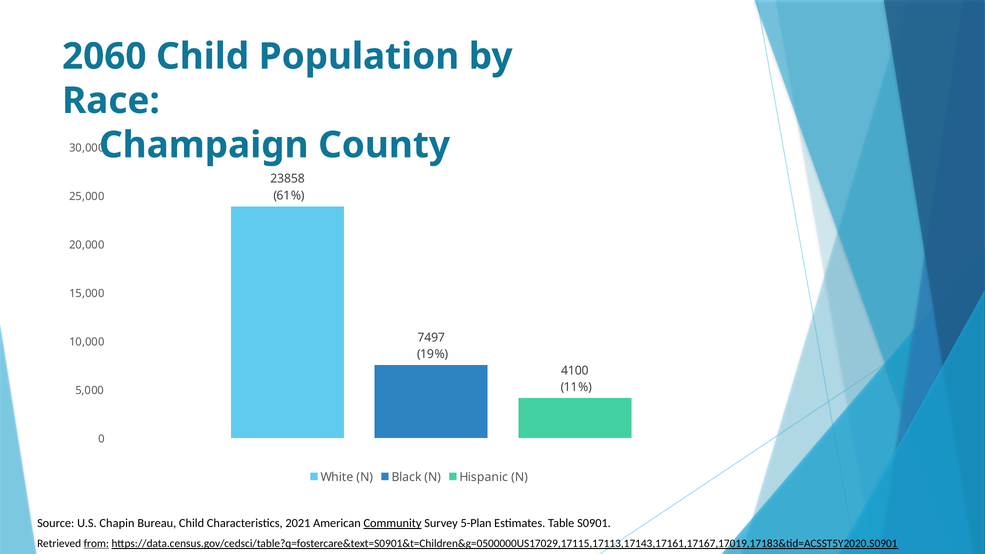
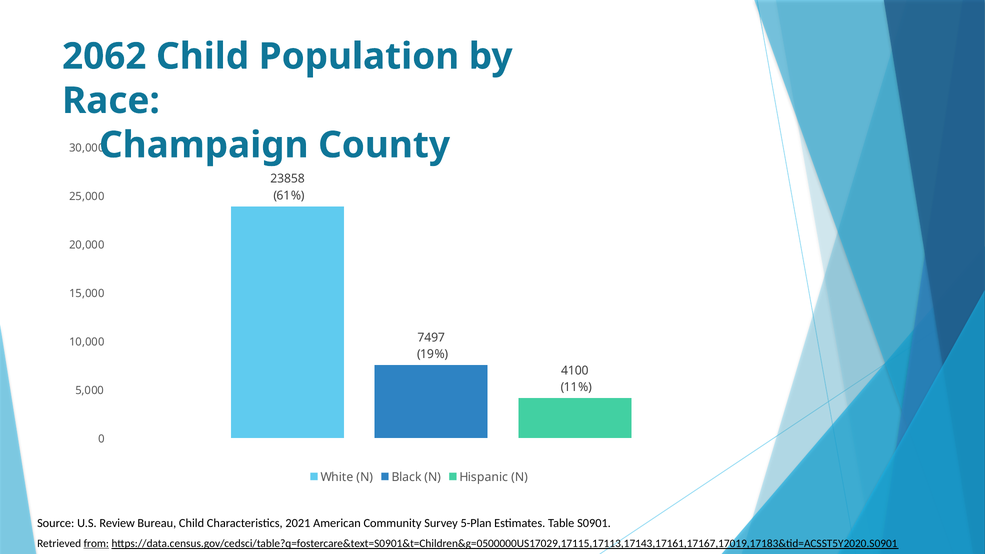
2060: 2060 -> 2062
Chapin: Chapin -> Review
Community underline: present -> none
